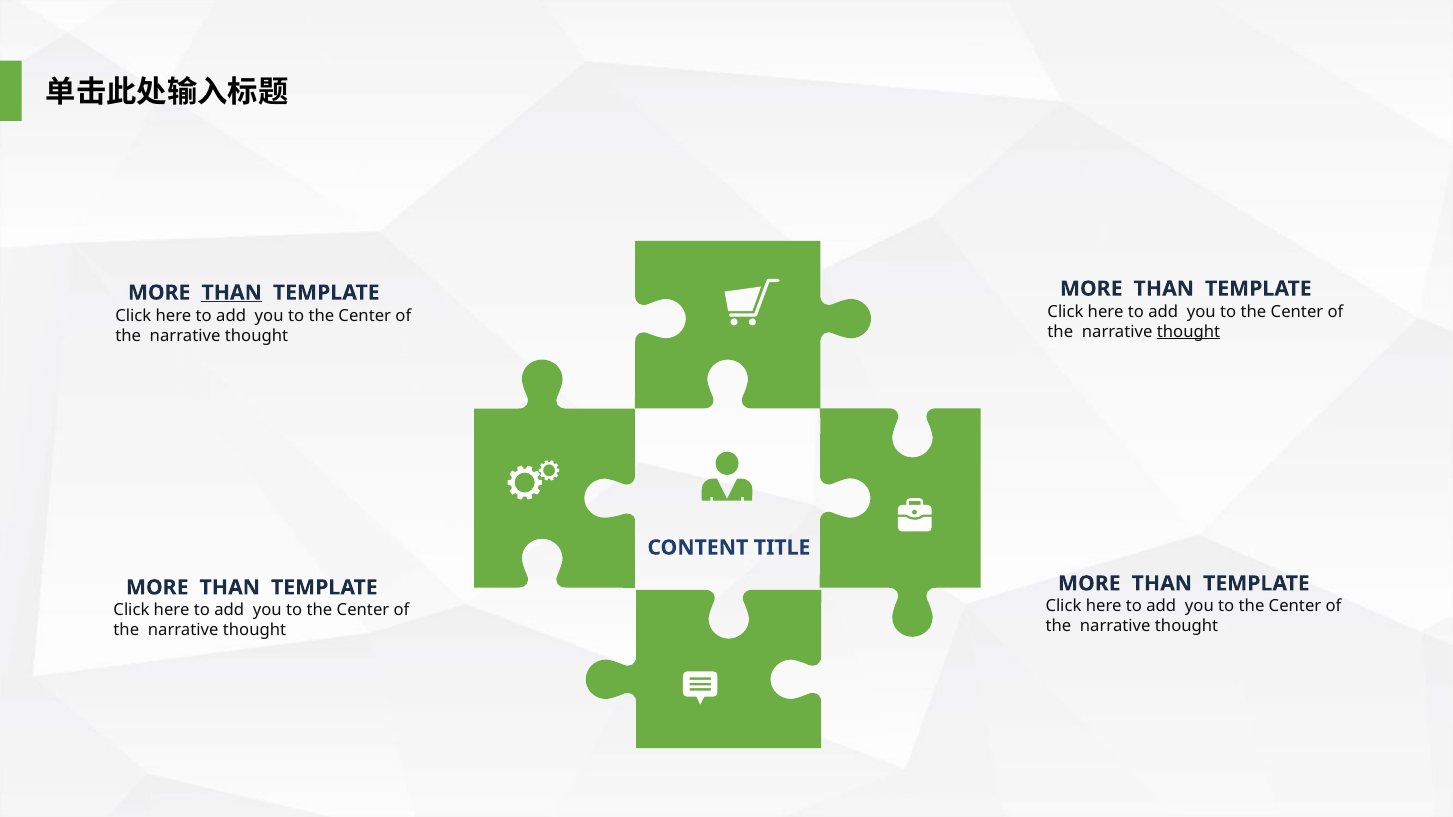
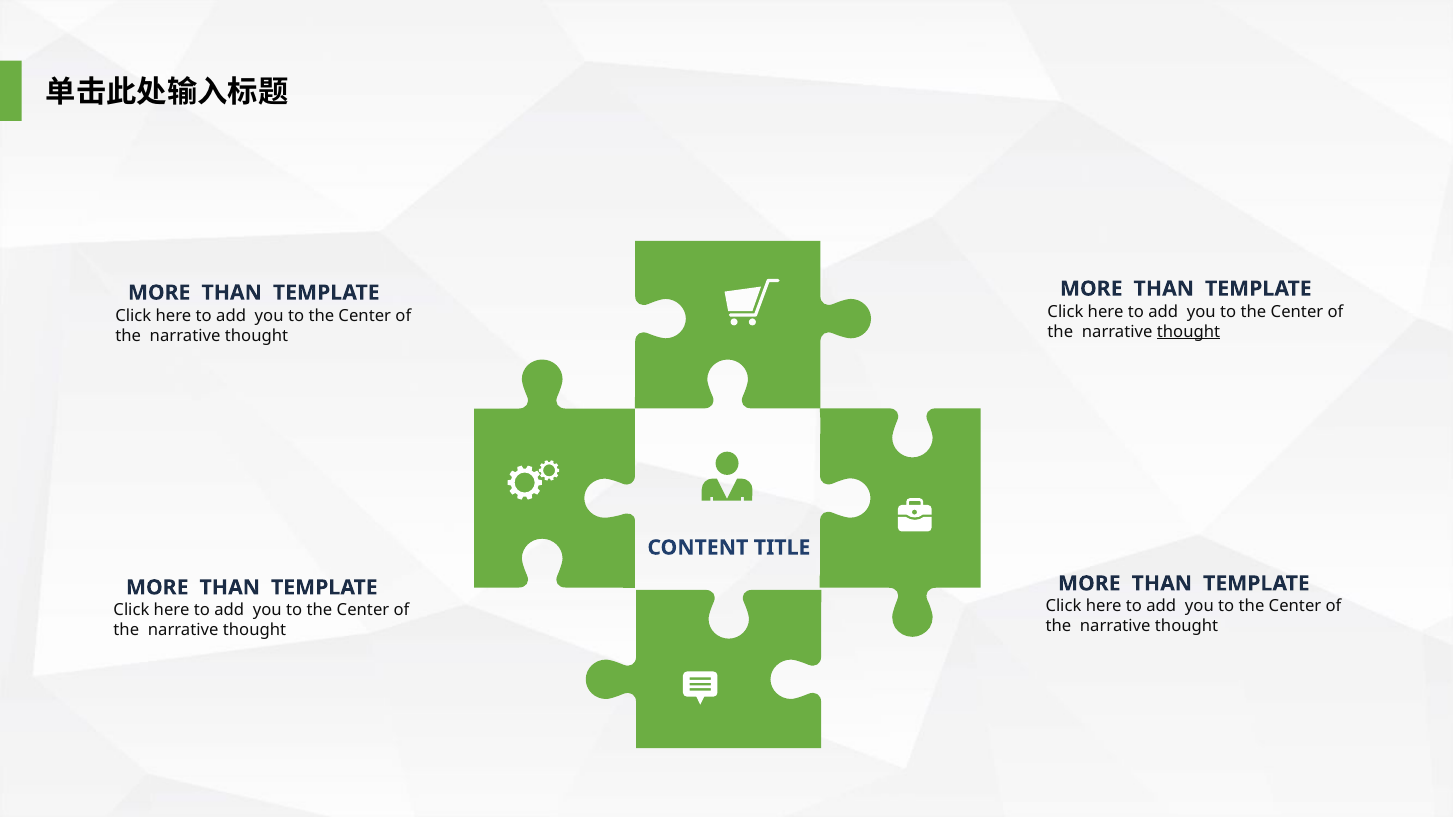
THAN at (232, 293) underline: present -> none
